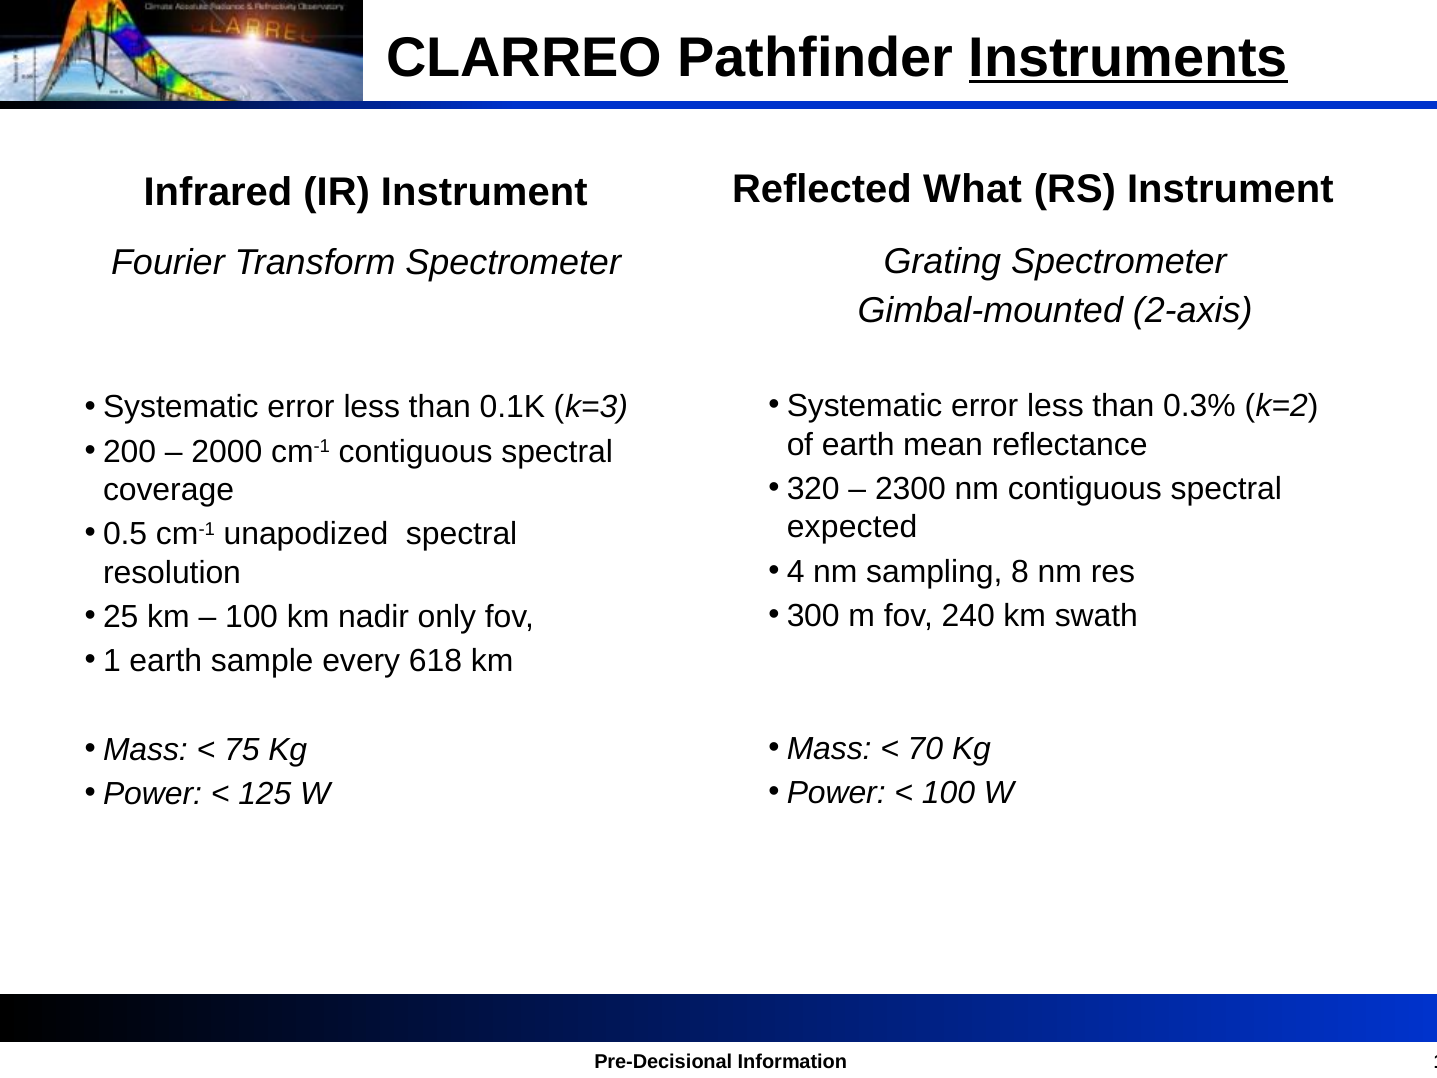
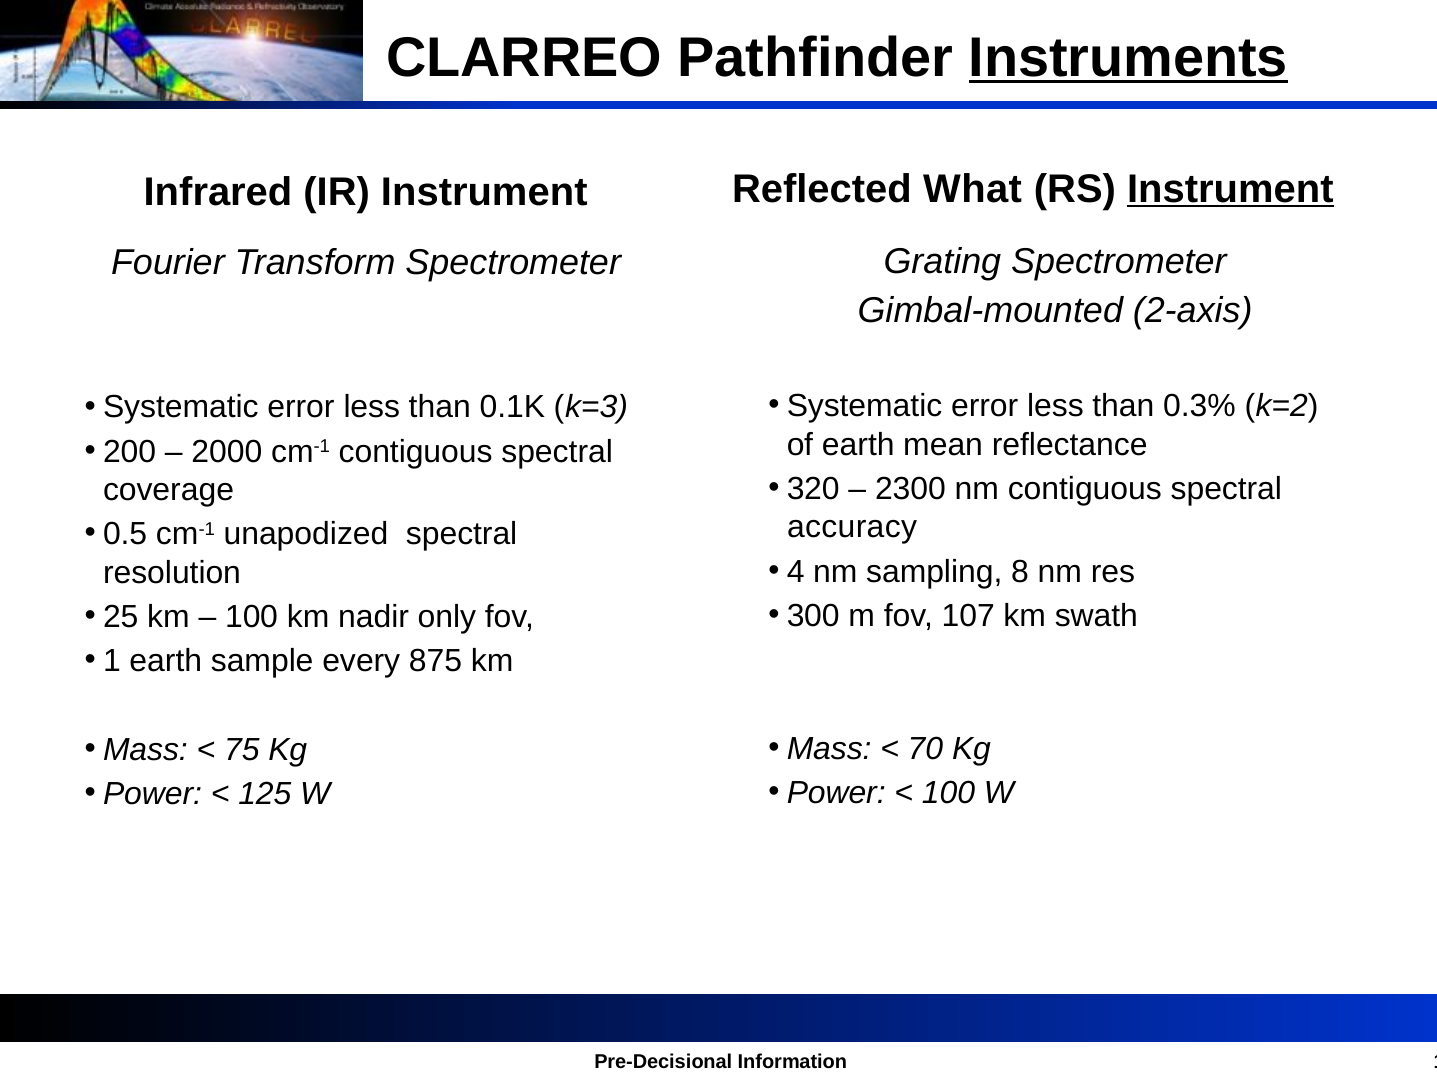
Instrument at (1230, 189) underline: none -> present
expected: expected -> accuracy
240: 240 -> 107
618: 618 -> 875
